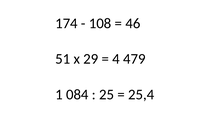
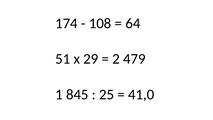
46: 46 -> 64
4: 4 -> 2
084: 084 -> 845
25,4: 25,4 -> 41,0
